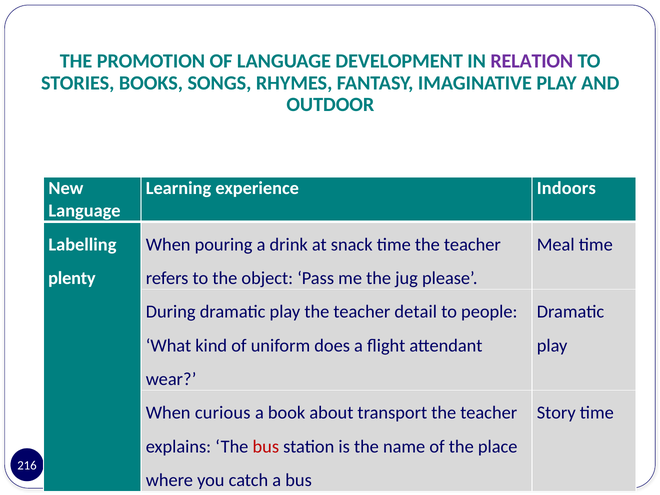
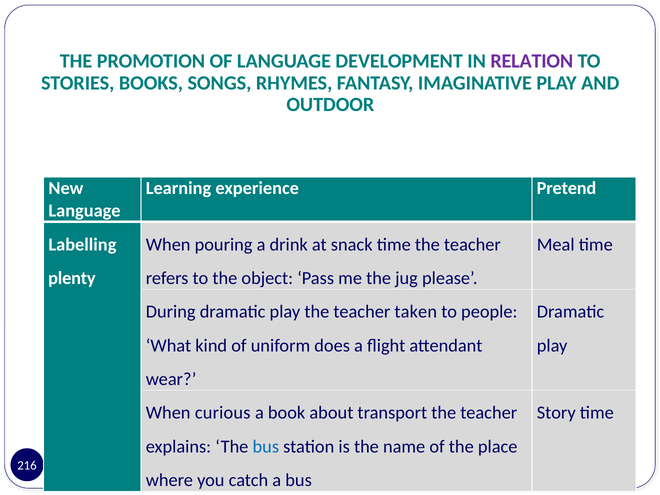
Indoors: Indoors -> Pretend
detail: detail -> taken
bus at (266, 447) colour: red -> blue
